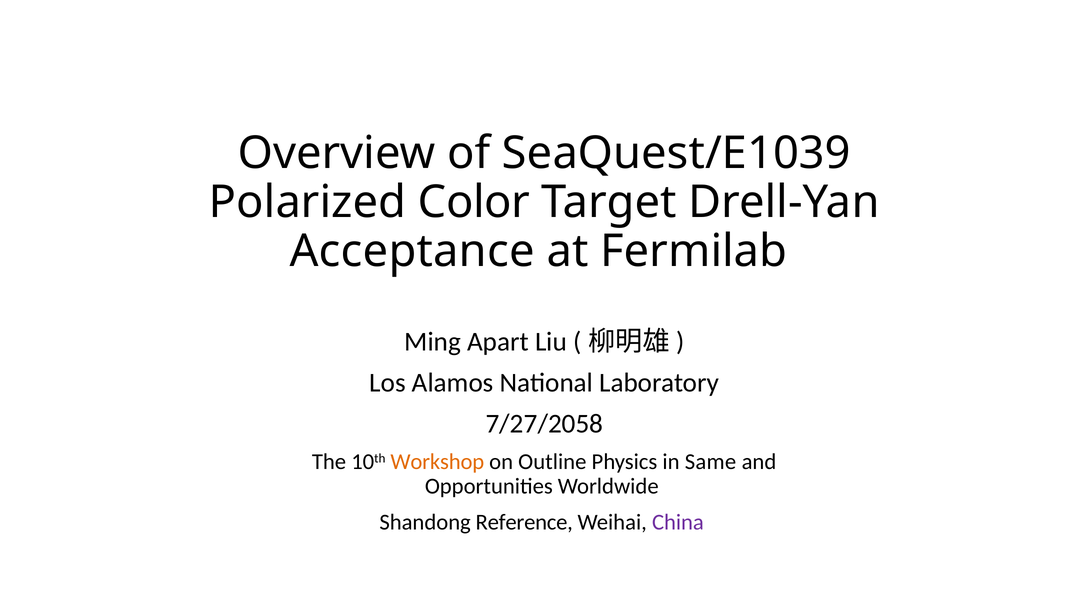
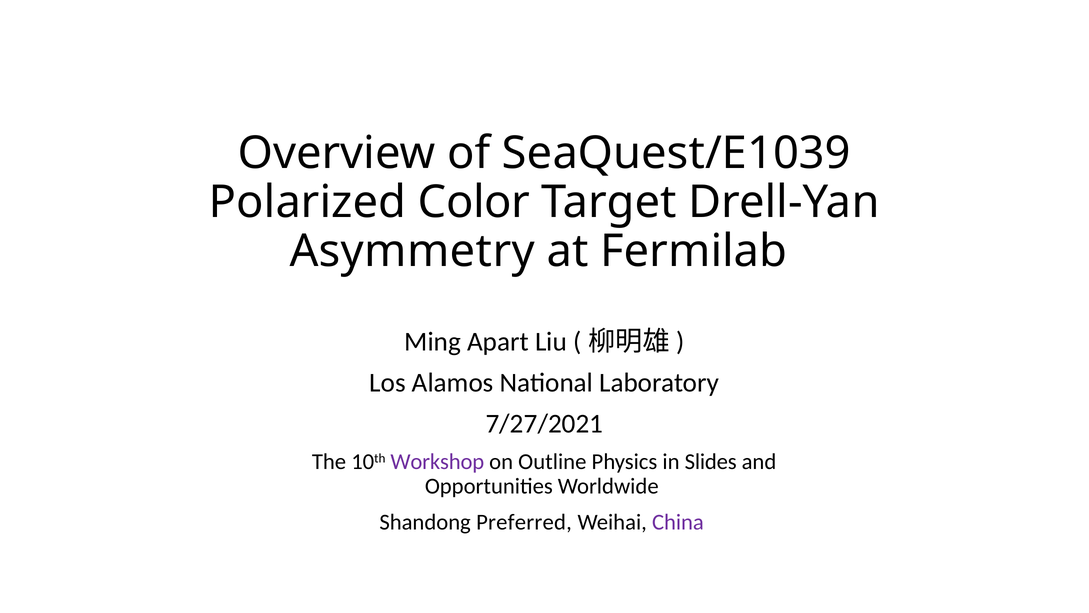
Acceptance: Acceptance -> Asymmetry
7/27/2058: 7/27/2058 -> 7/27/2021
Workshop colour: orange -> purple
Same: Same -> Slides
Reference: Reference -> Preferred
